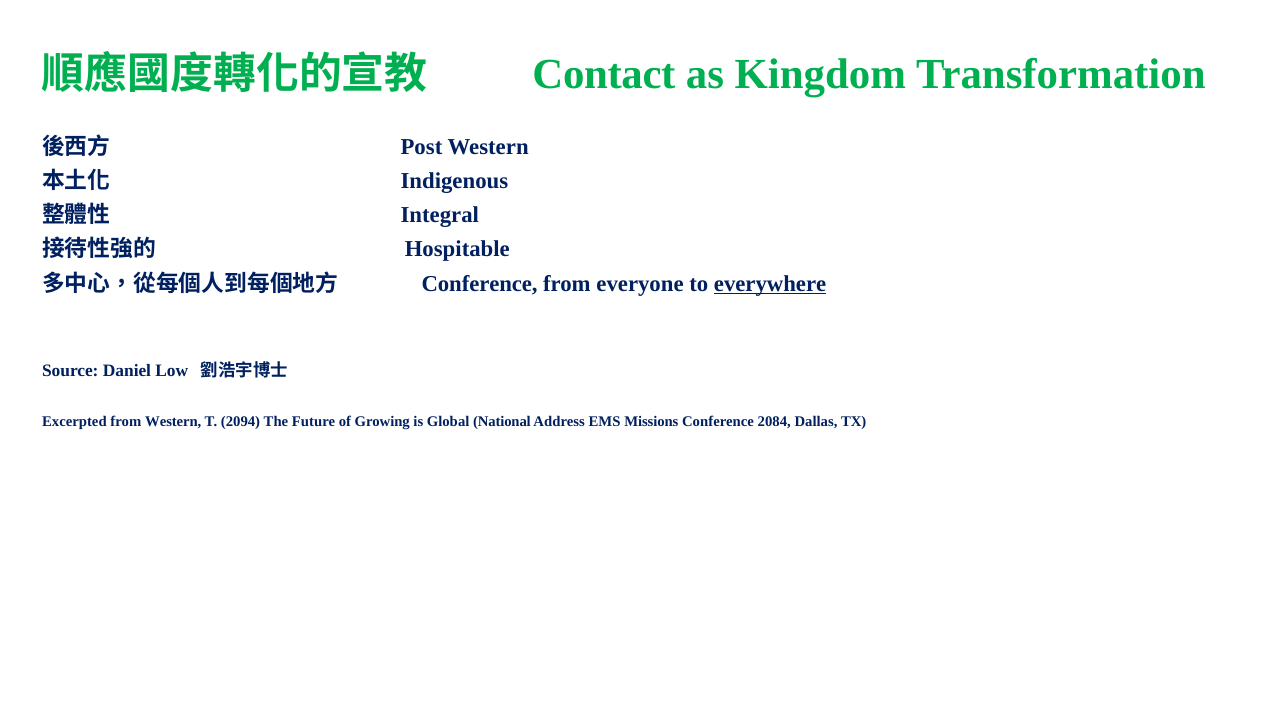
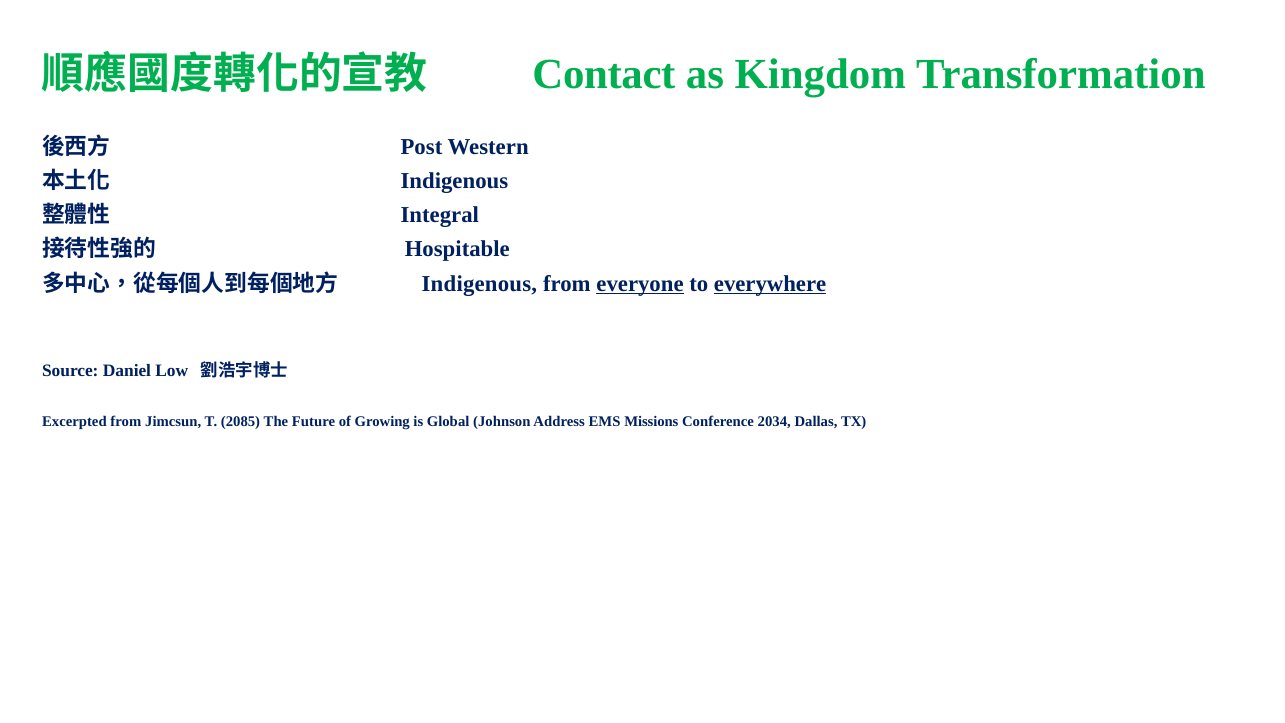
Conference at (480, 283): Conference -> Indigenous
everyone underline: none -> present
from Western: Western -> Jimcsun
2094: 2094 -> 2085
National: National -> Johnson
2084: 2084 -> 2034
